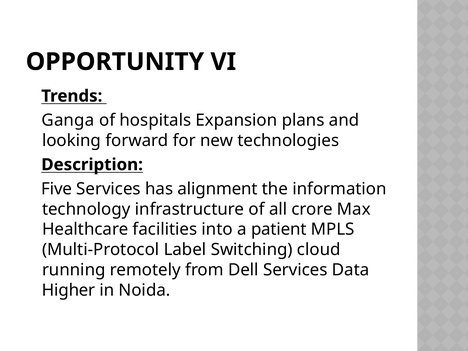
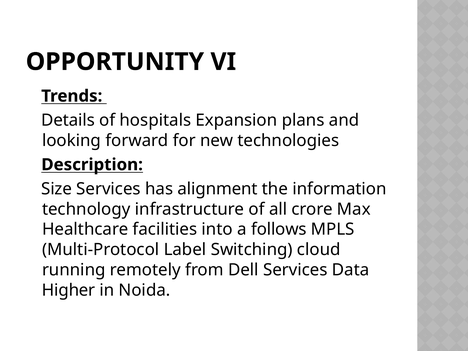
Ganga: Ganga -> Details
Five: Five -> Size
patient: patient -> follows
